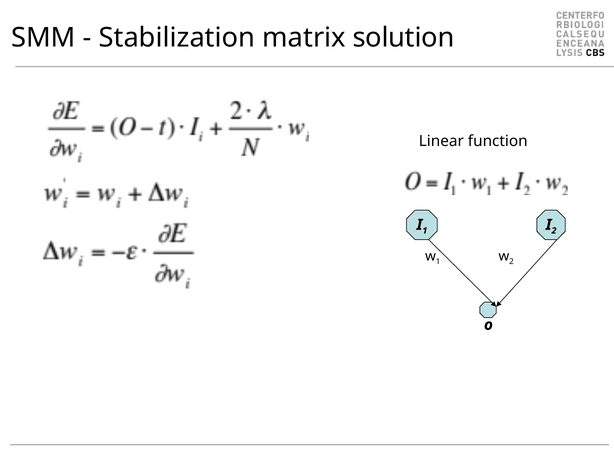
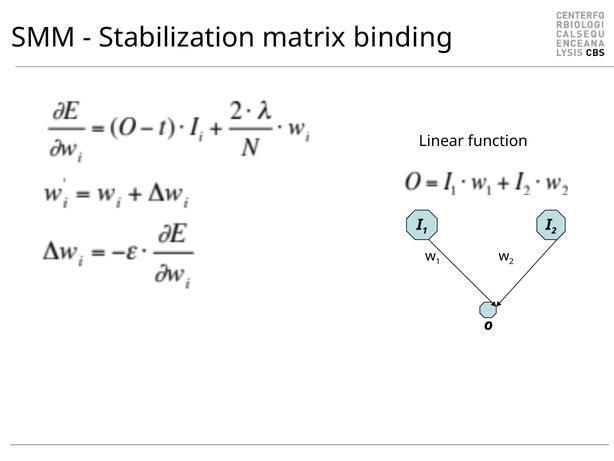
solution: solution -> binding
